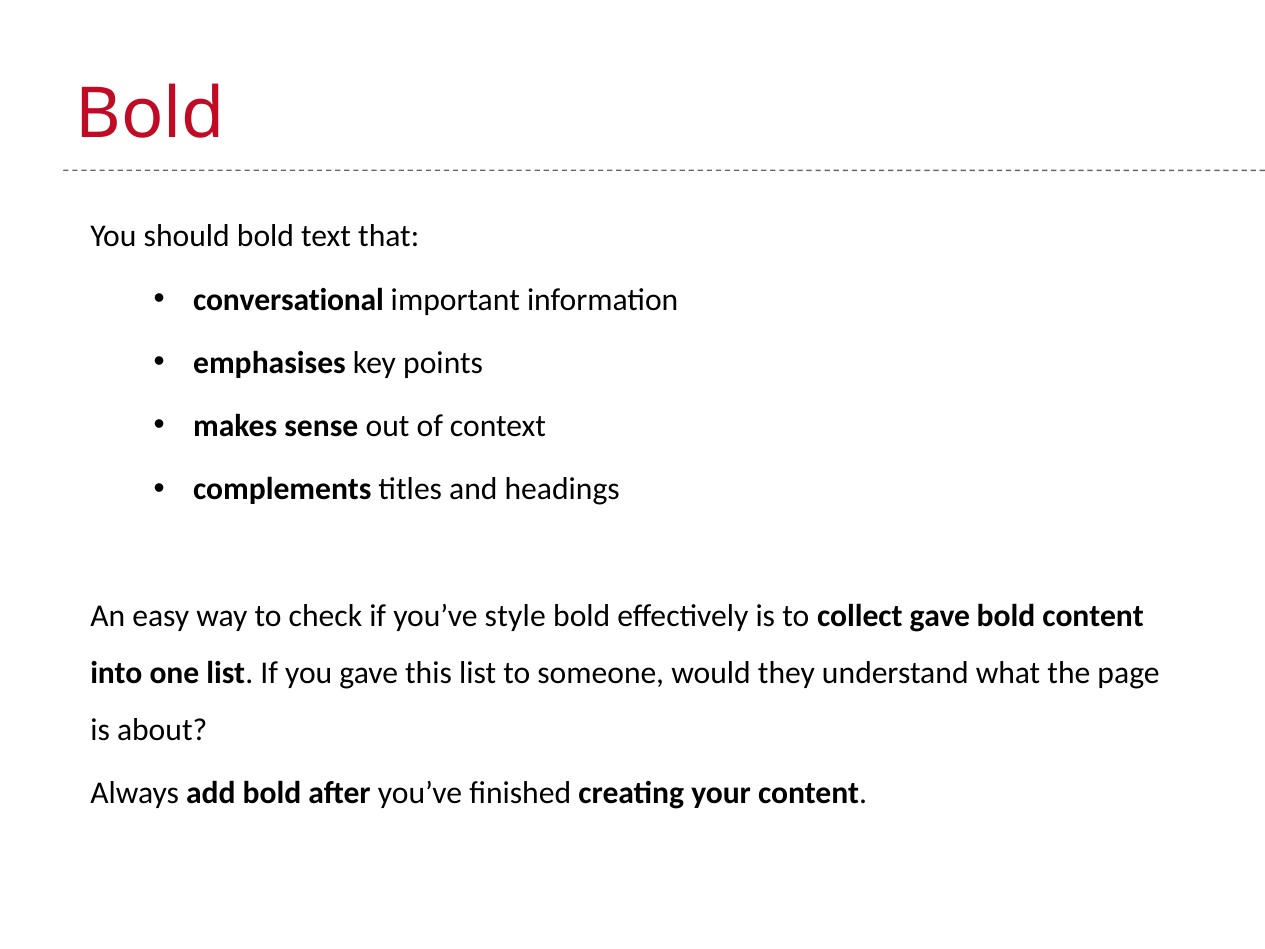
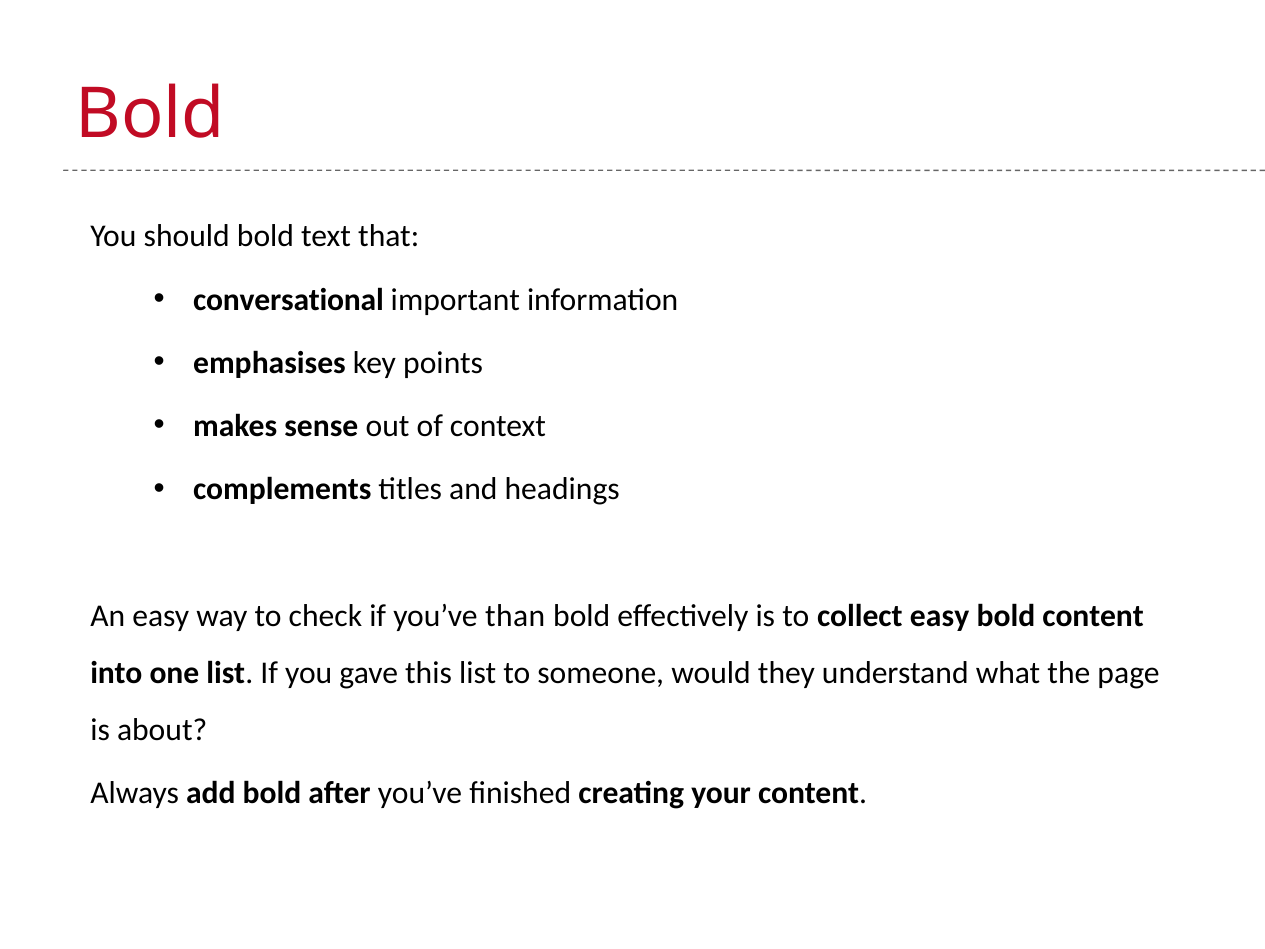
style: style -> than
collect gave: gave -> easy
